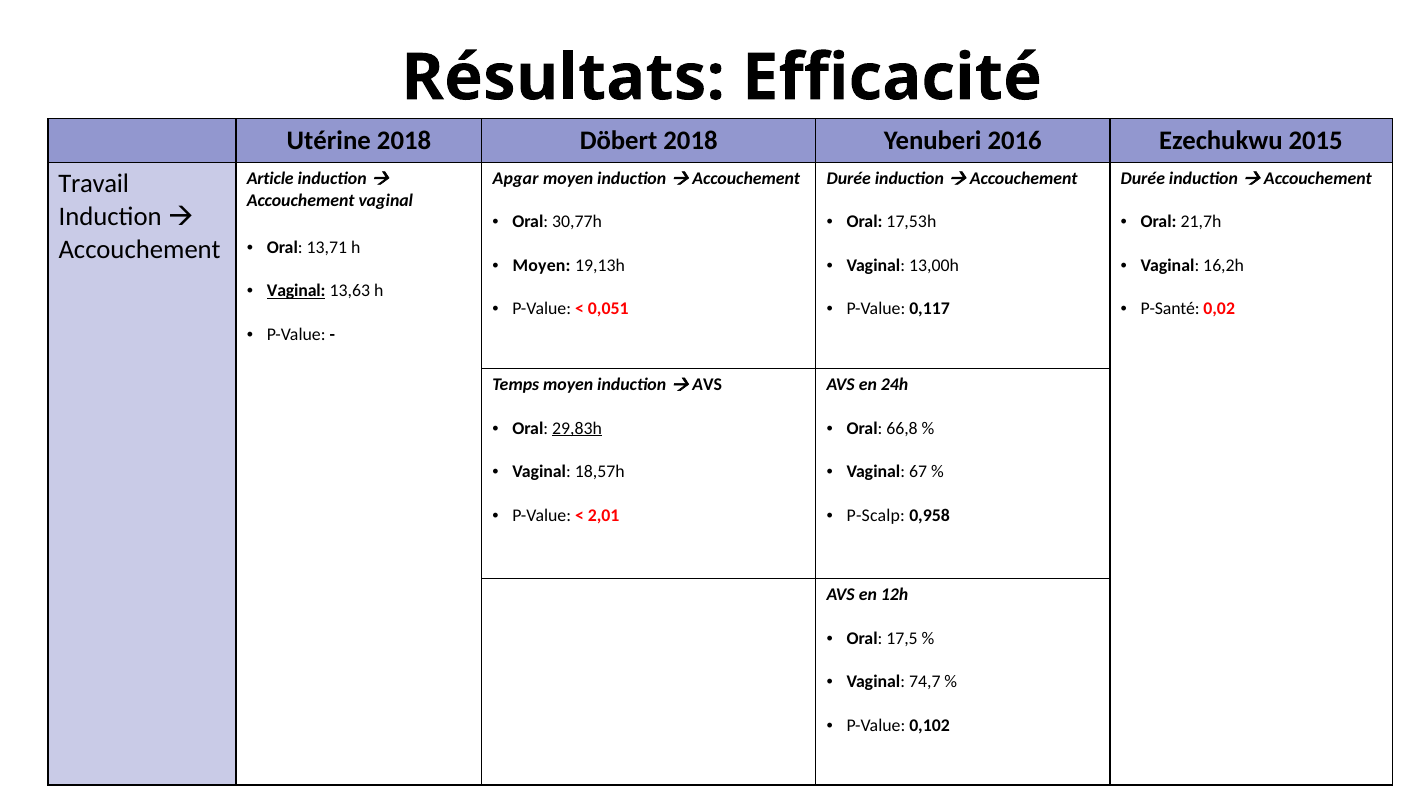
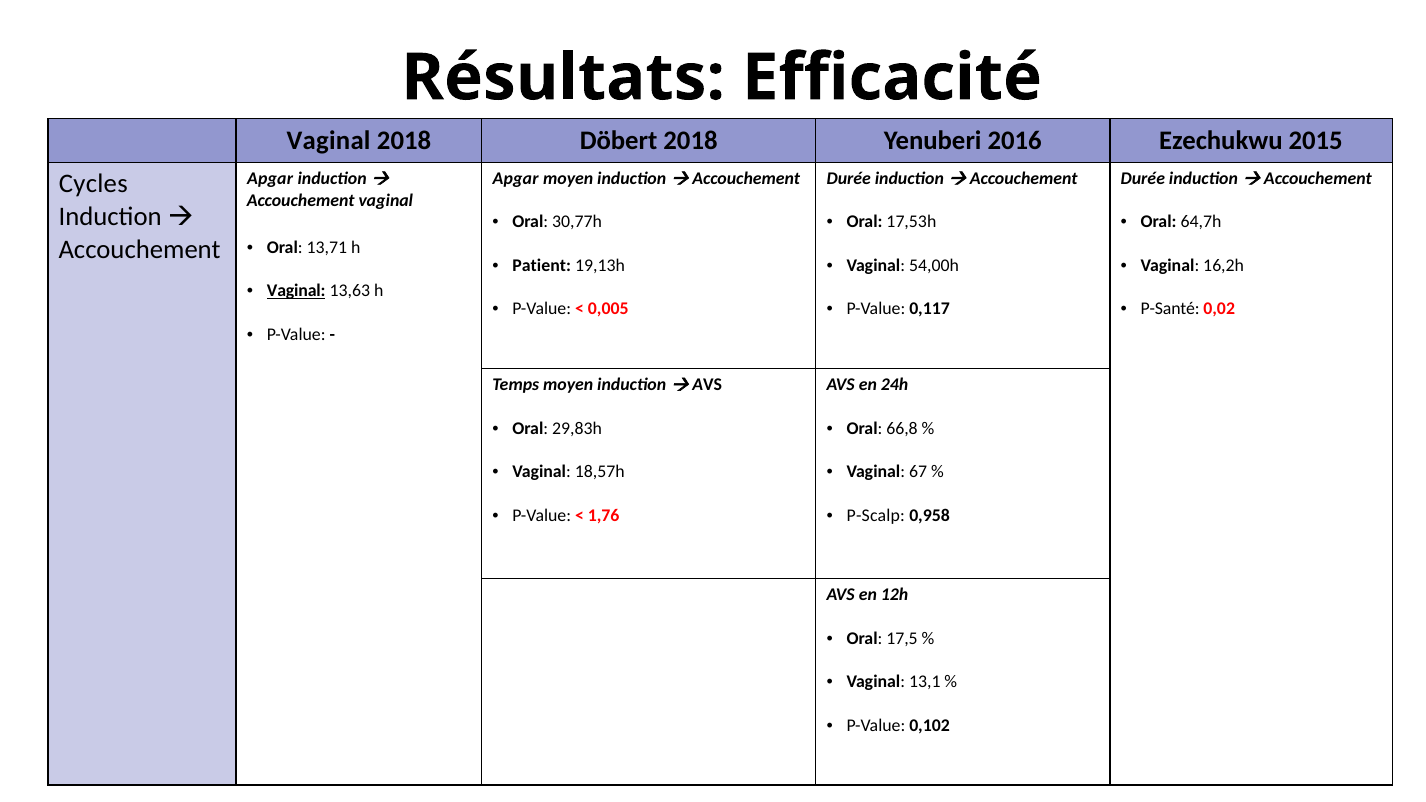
Utérine at (329, 141): Utérine -> Vaginal
Article at (270, 179): Article -> Apgar
Travail: Travail -> Cycles
21,7h: 21,7h -> 64,7h
Moyen at (542, 265): Moyen -> Patient
13,00h: 13,00h -> 54,00h
0,051: 0,051 -> 0,005
29,83h underline: present -> none
2,01: 2,01 -> 1,76
74,7: 74,7 -> 13,1
